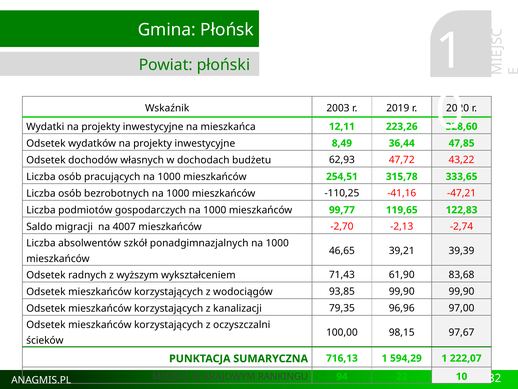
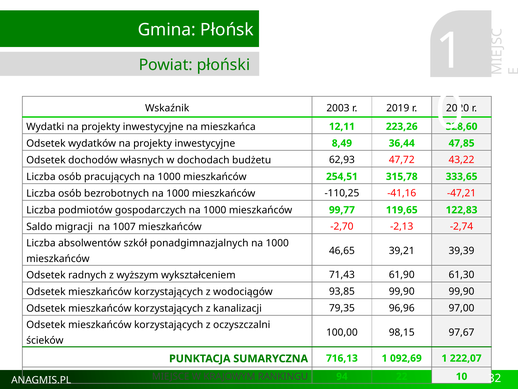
4007: 4007 -> 1007
83,68: 83,68 -> 61,30
594,29: 594,29 -> 092,69
